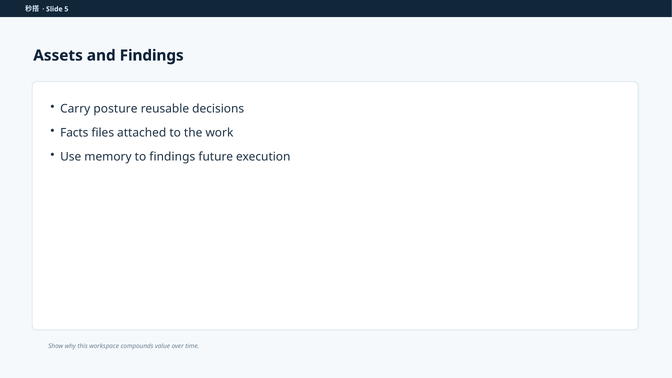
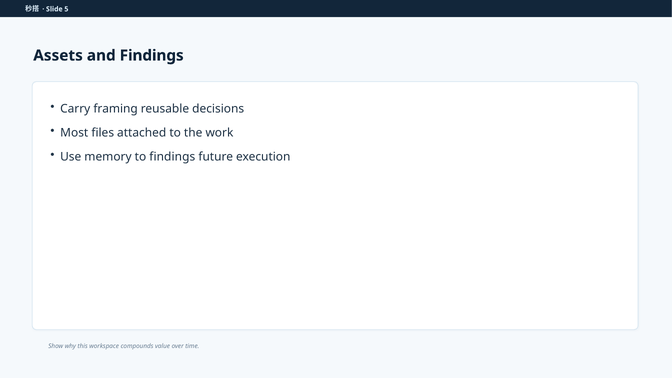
posture: posture -> framing
Facts: Facts -> Most
